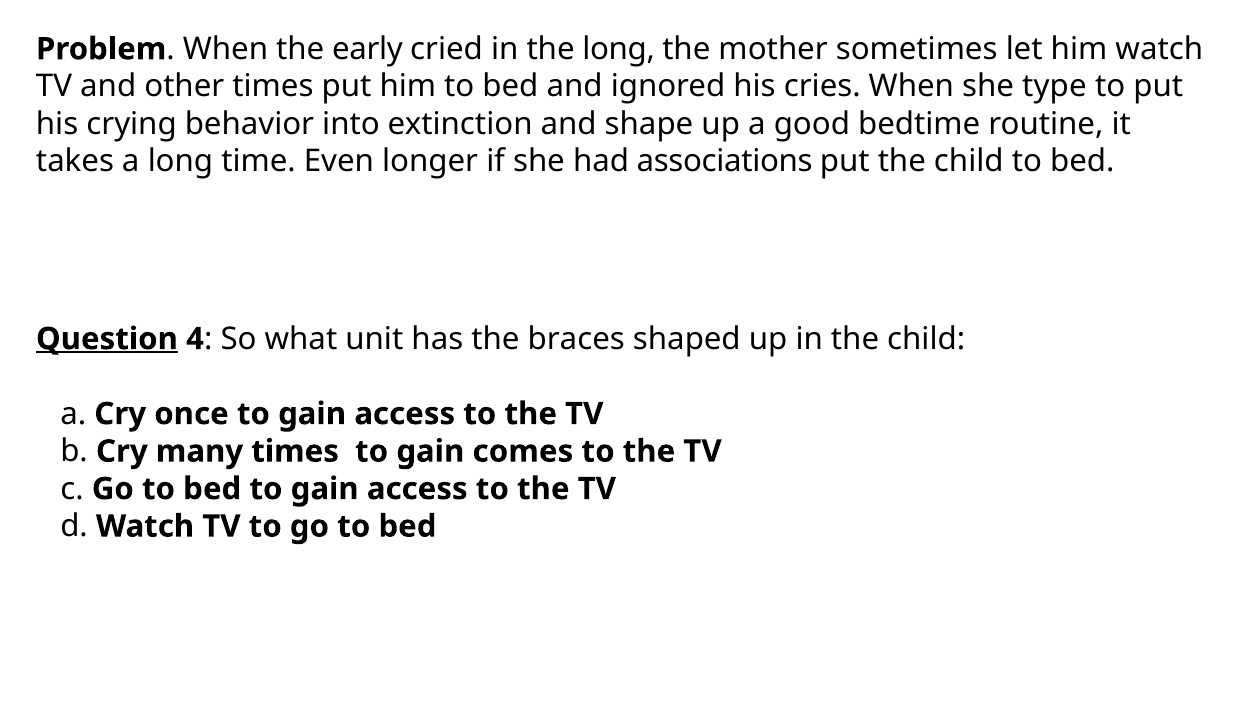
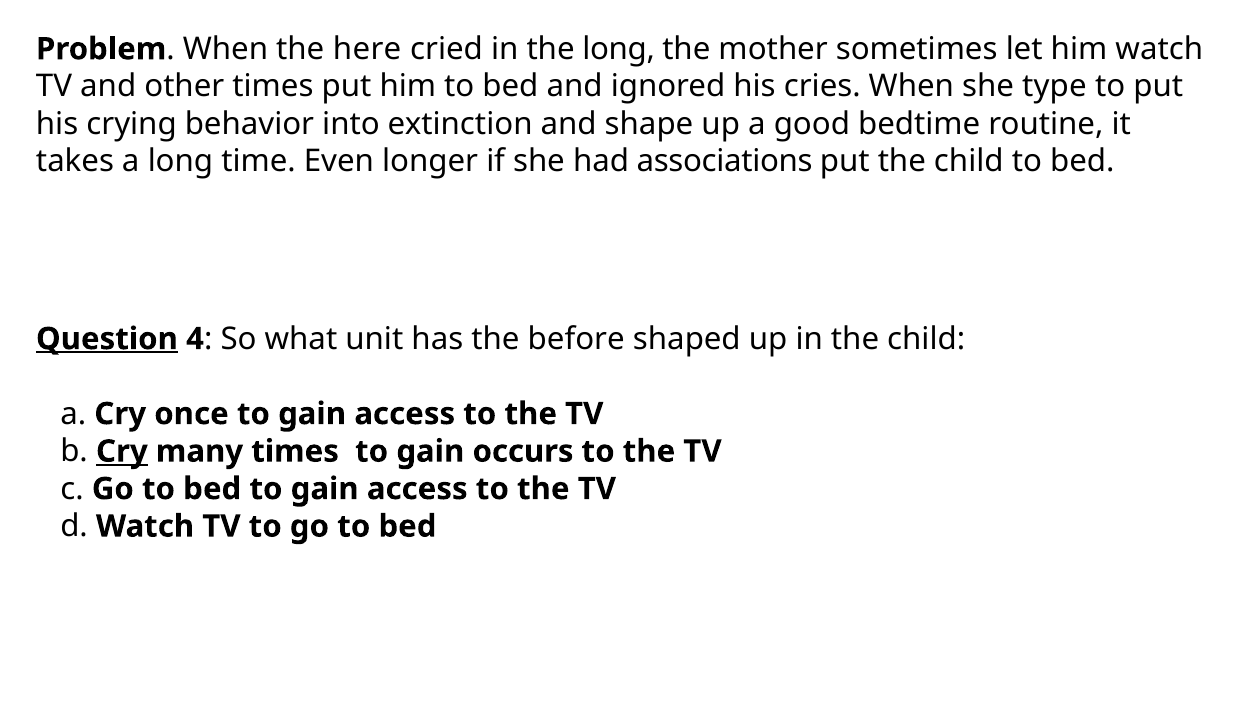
early: early -> here
braces: braces -> before
Cry at (122, 451) underline: none -> present
comes: comes -> occurs
